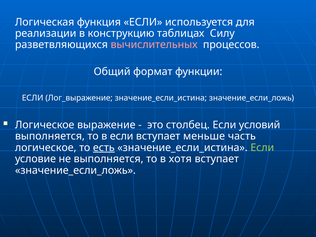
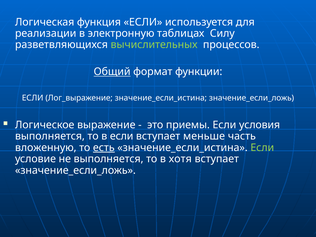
конструкцию: конструкцию -> электронную
вычислительных colour: pink -> light green
Общий underline: none -> present
столбец: столбец -> приемы
условий: условий -> условия
логическое at (46, 148): логическое -> вложенную
